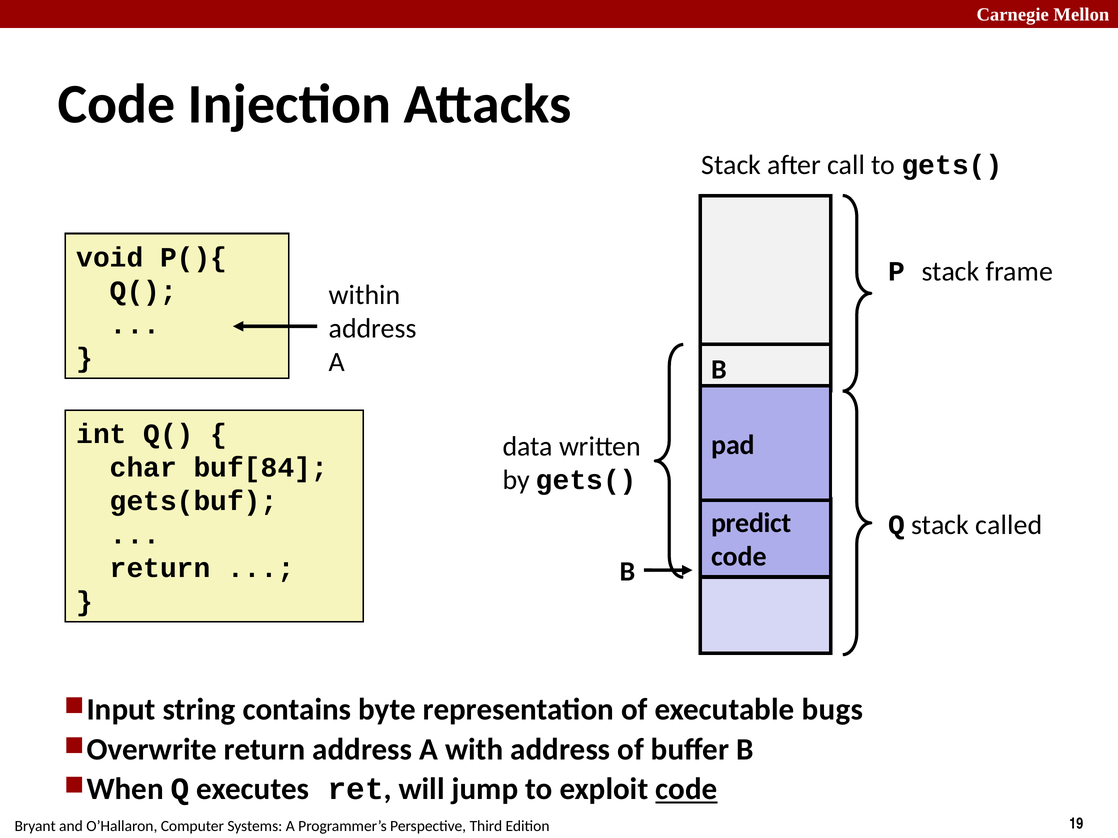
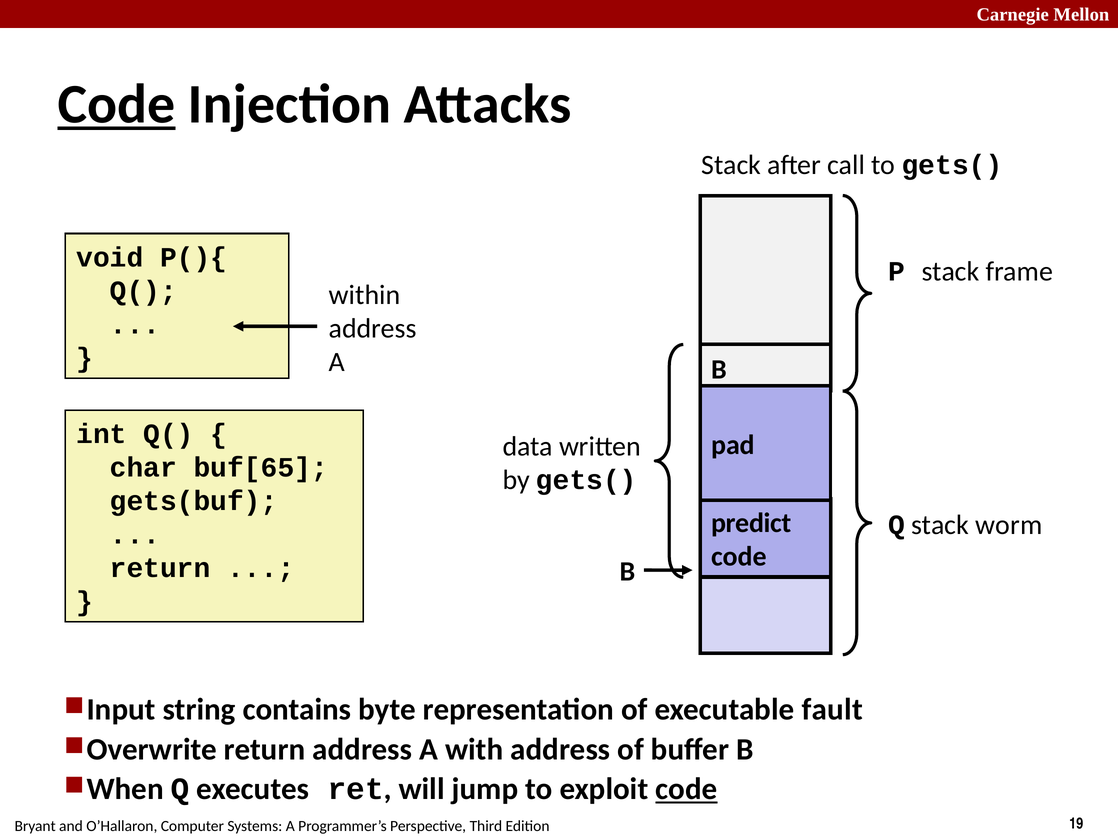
Code at (117, 104) underline: none -> present
buf[84: buf[84 -> buf[65
called: called -> worm
bugs: bugs -> fault
